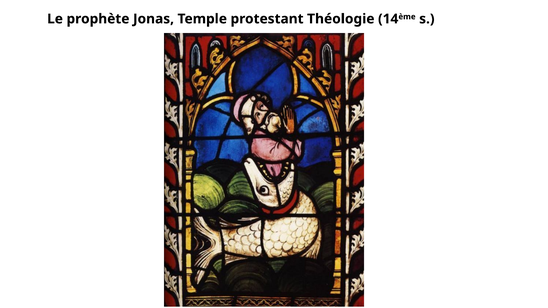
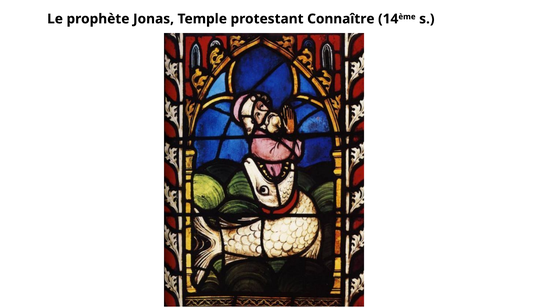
Théologie: Théologie -> Connaître
